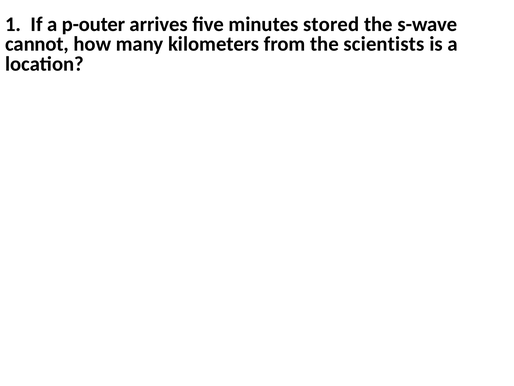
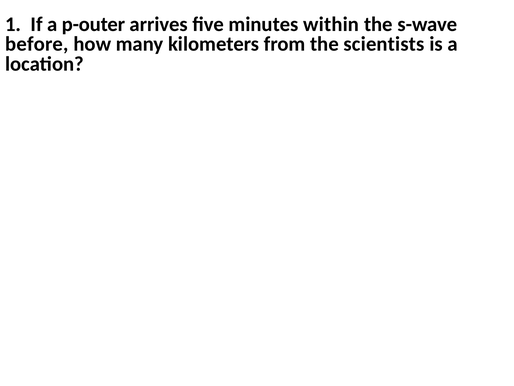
stored: stored -> within
cannot: cannot -> before
